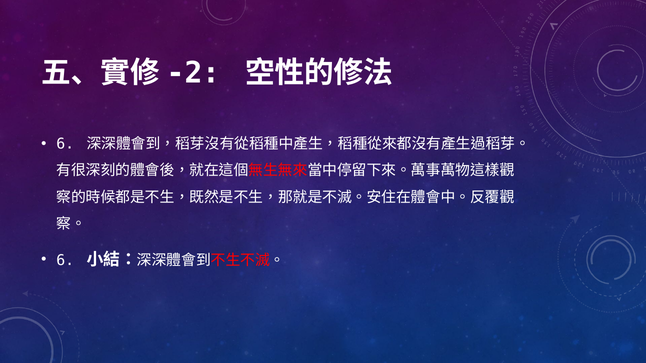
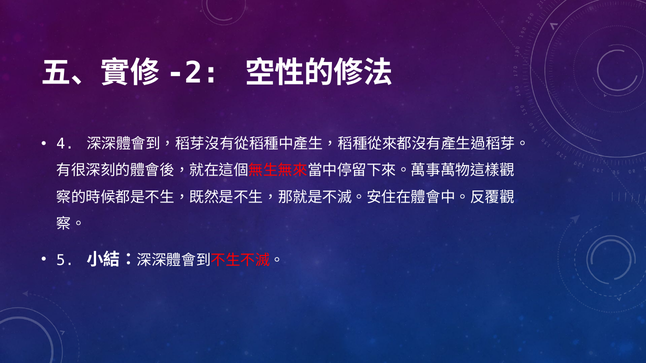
6 at (65, 144): 6 -> 4
6 at (65, 261): 6 -> 5
